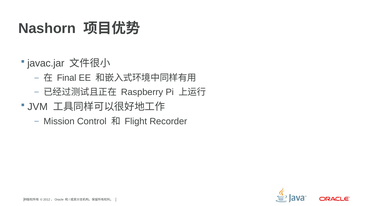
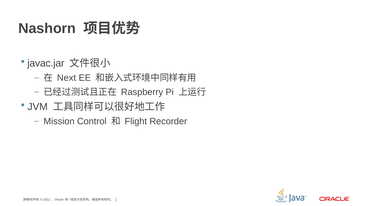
Final: Final -> Next
